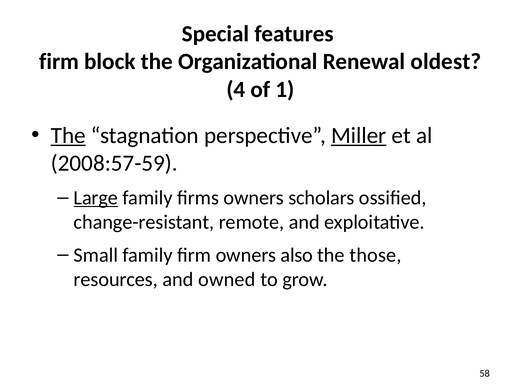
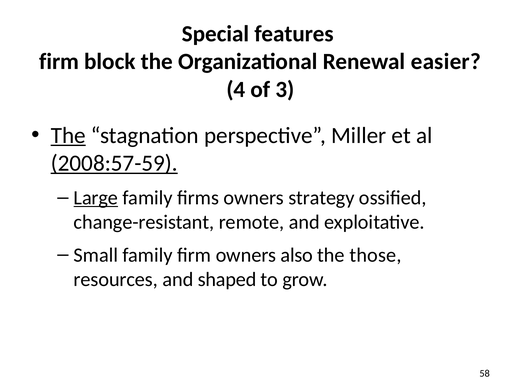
oldest: oldest -> easier
1: 1 -> 3
Miller underline: present -> none
2008:57-59 underline: none -> present
scholars: scholars -> strategy
owned: owned -> shaped
